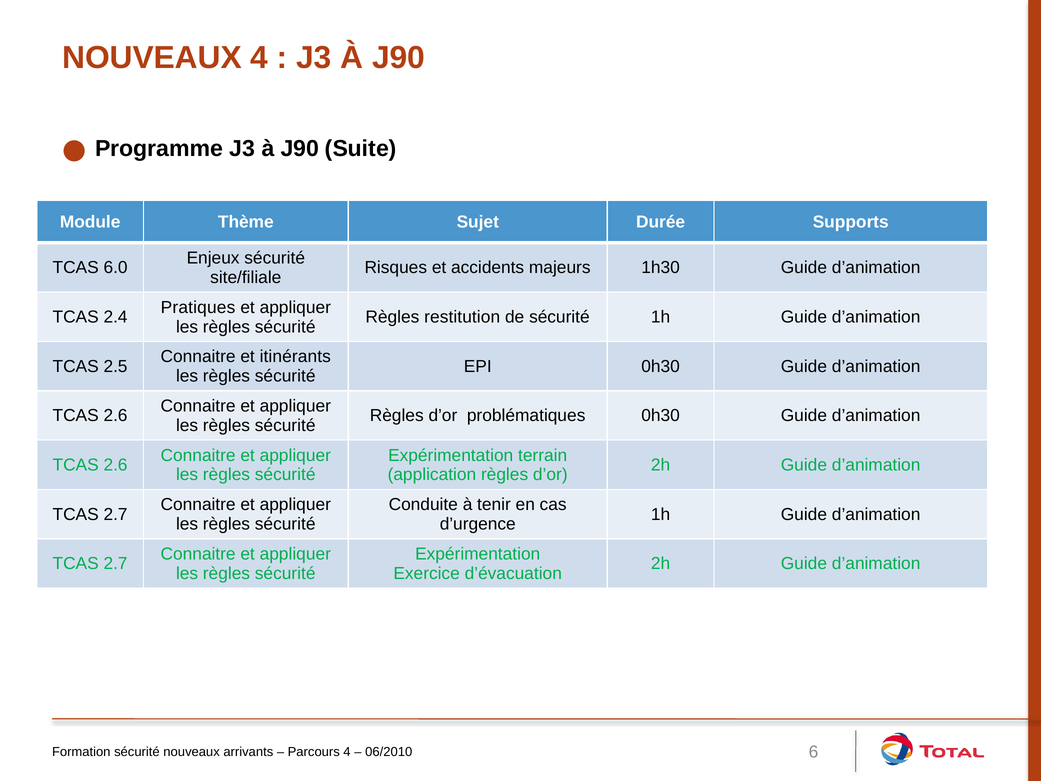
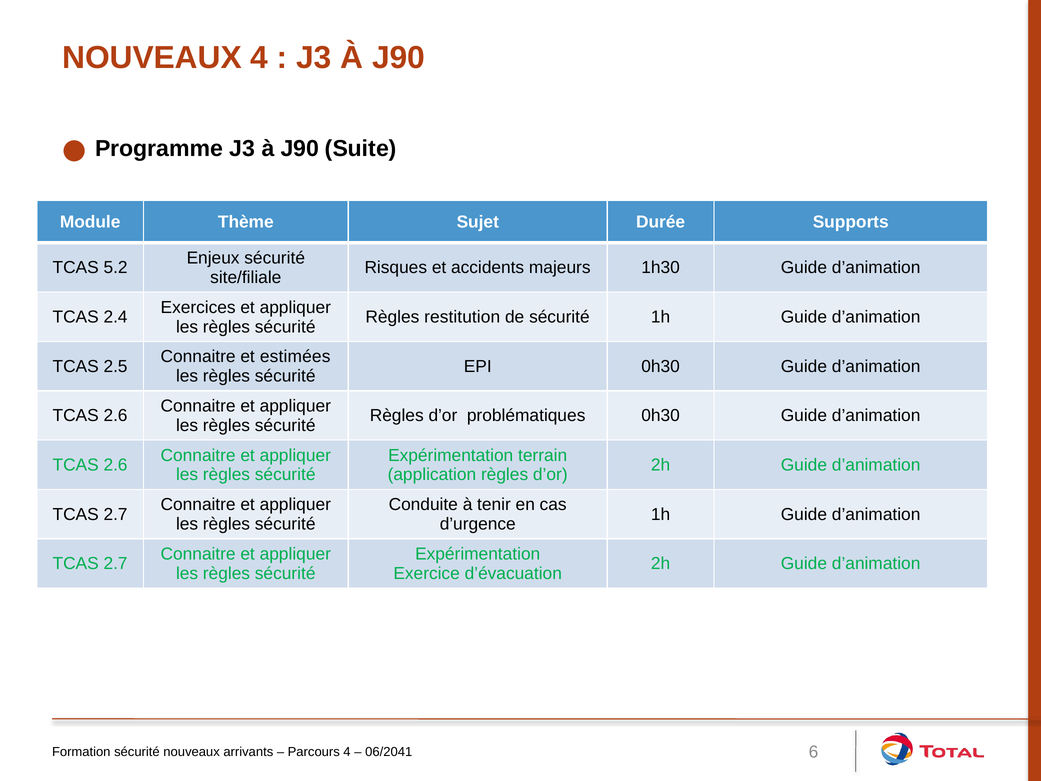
6.0: 6.0 -> 5.2
Pratiques: Pratiques -> Exercices
itinérants: itinérants -> estimées
06/2010: 06/2010 -> 06/2041
